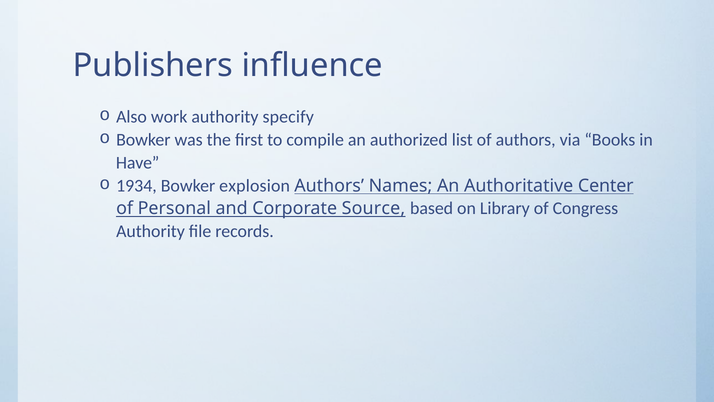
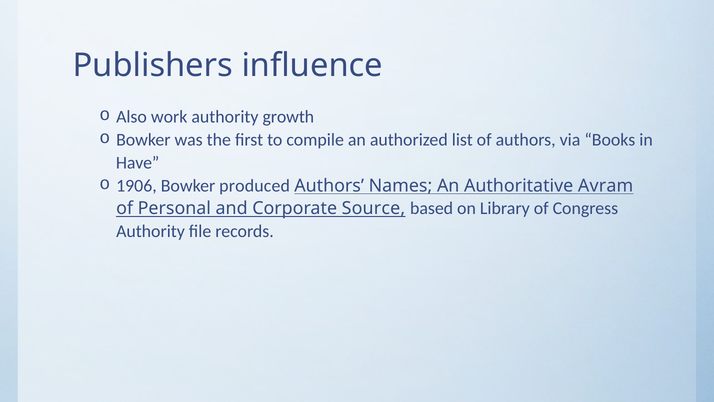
specify: specify -> growth
1934: 1934 -> 1906
explosion: explosion -> produced
Center: Center -> Avram
